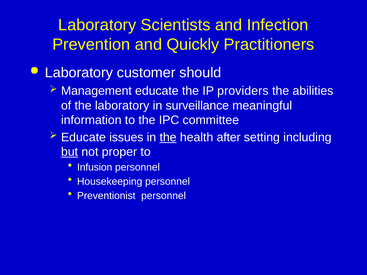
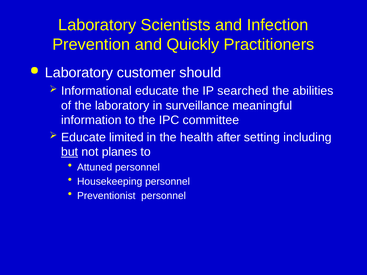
Management: Management -> Informational
providers: providers -> searched
issues: issues -> limited
the at (168, 137) underline: present -> none
proper: proper -> planes
Infusion: Infusion -> Attuned
